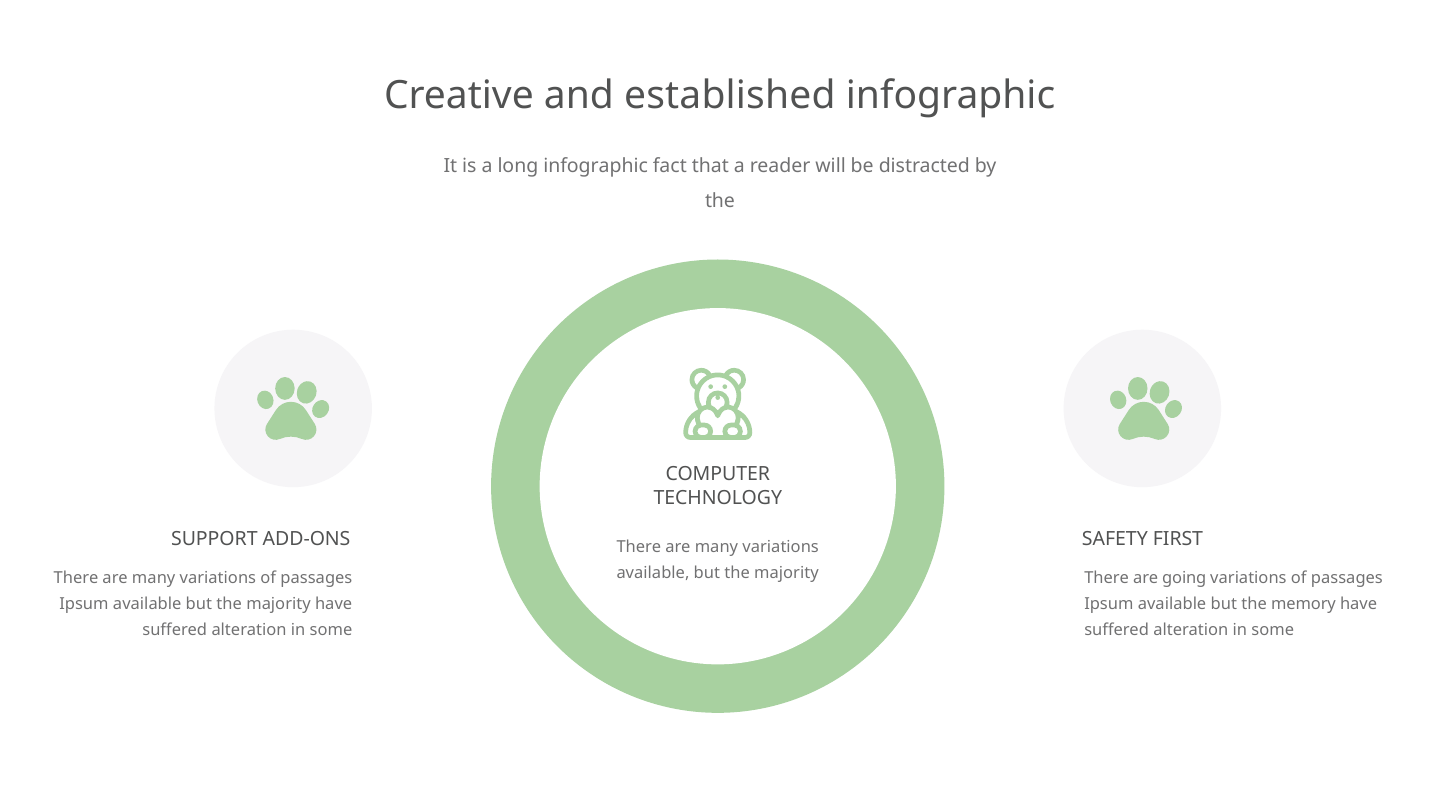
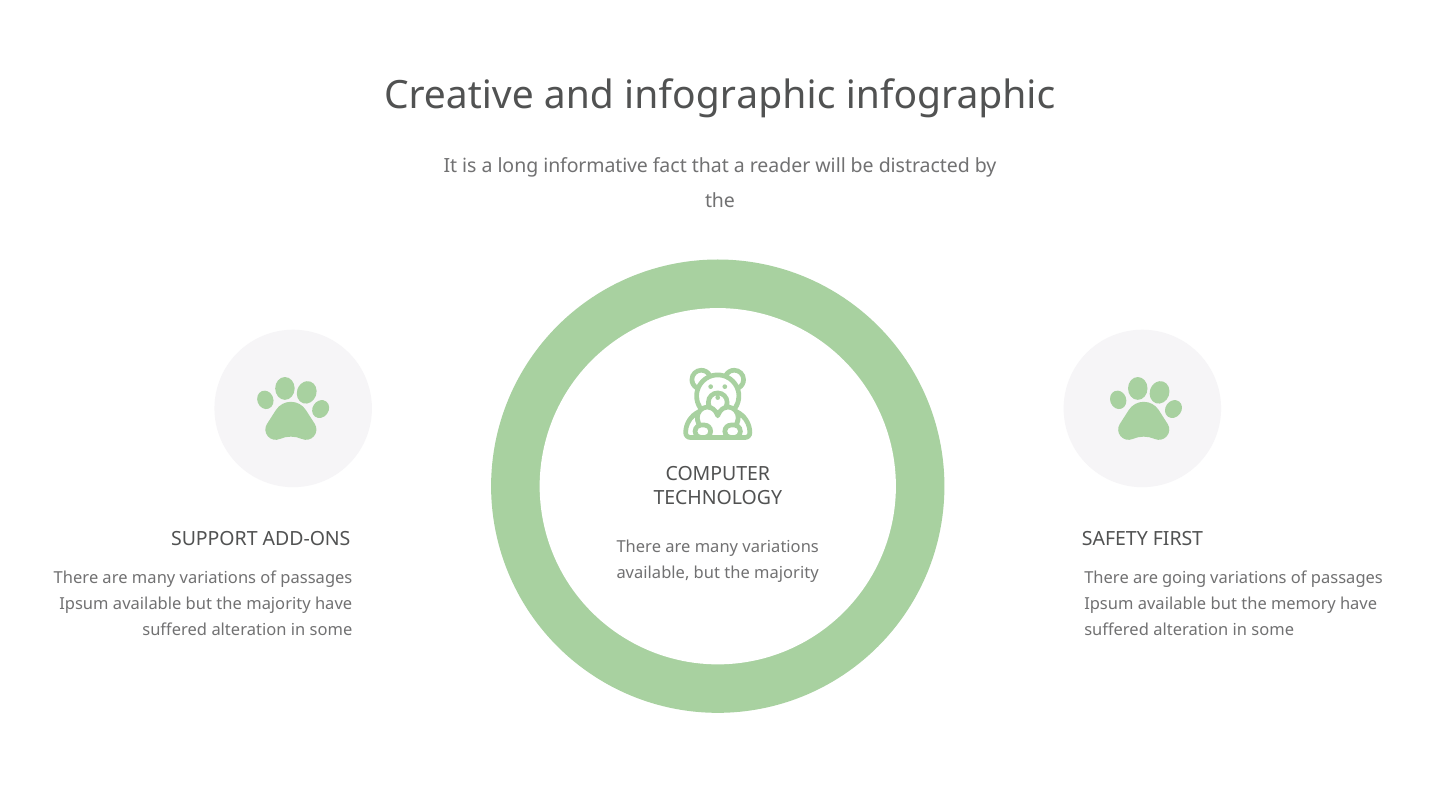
and established: established -> infographic
long infographic: infographic -> informative
